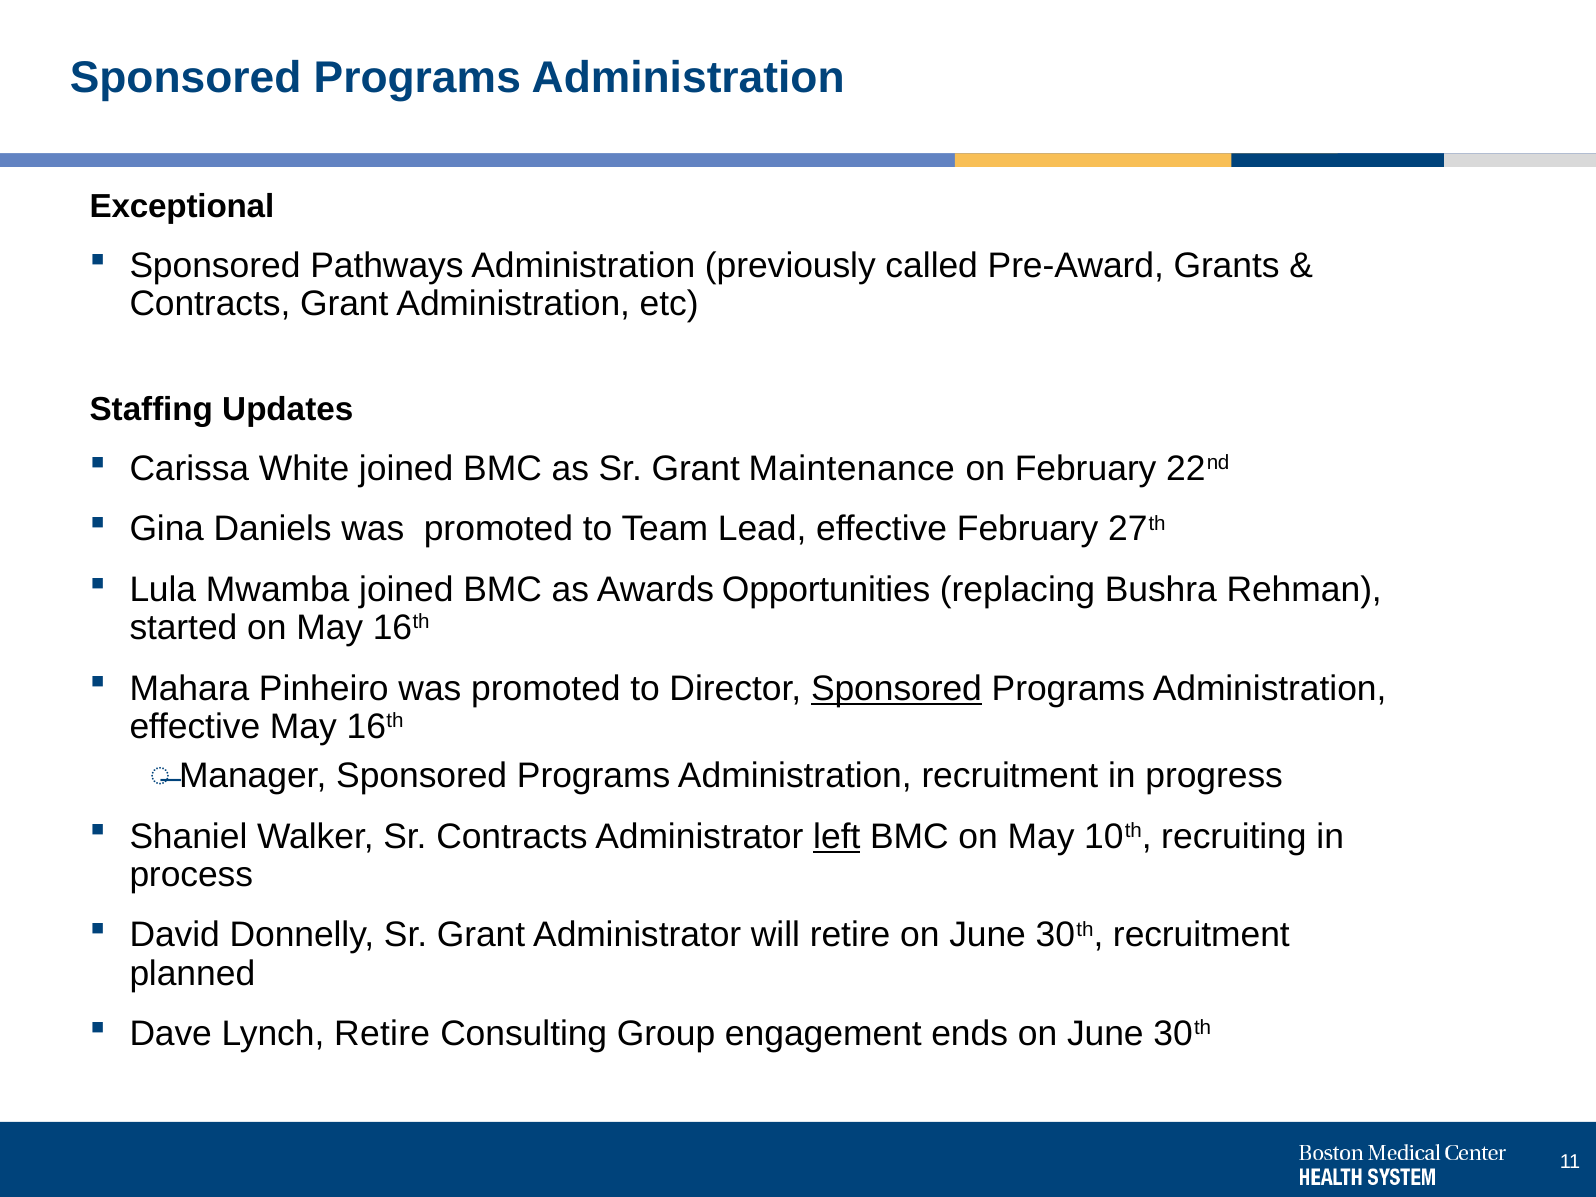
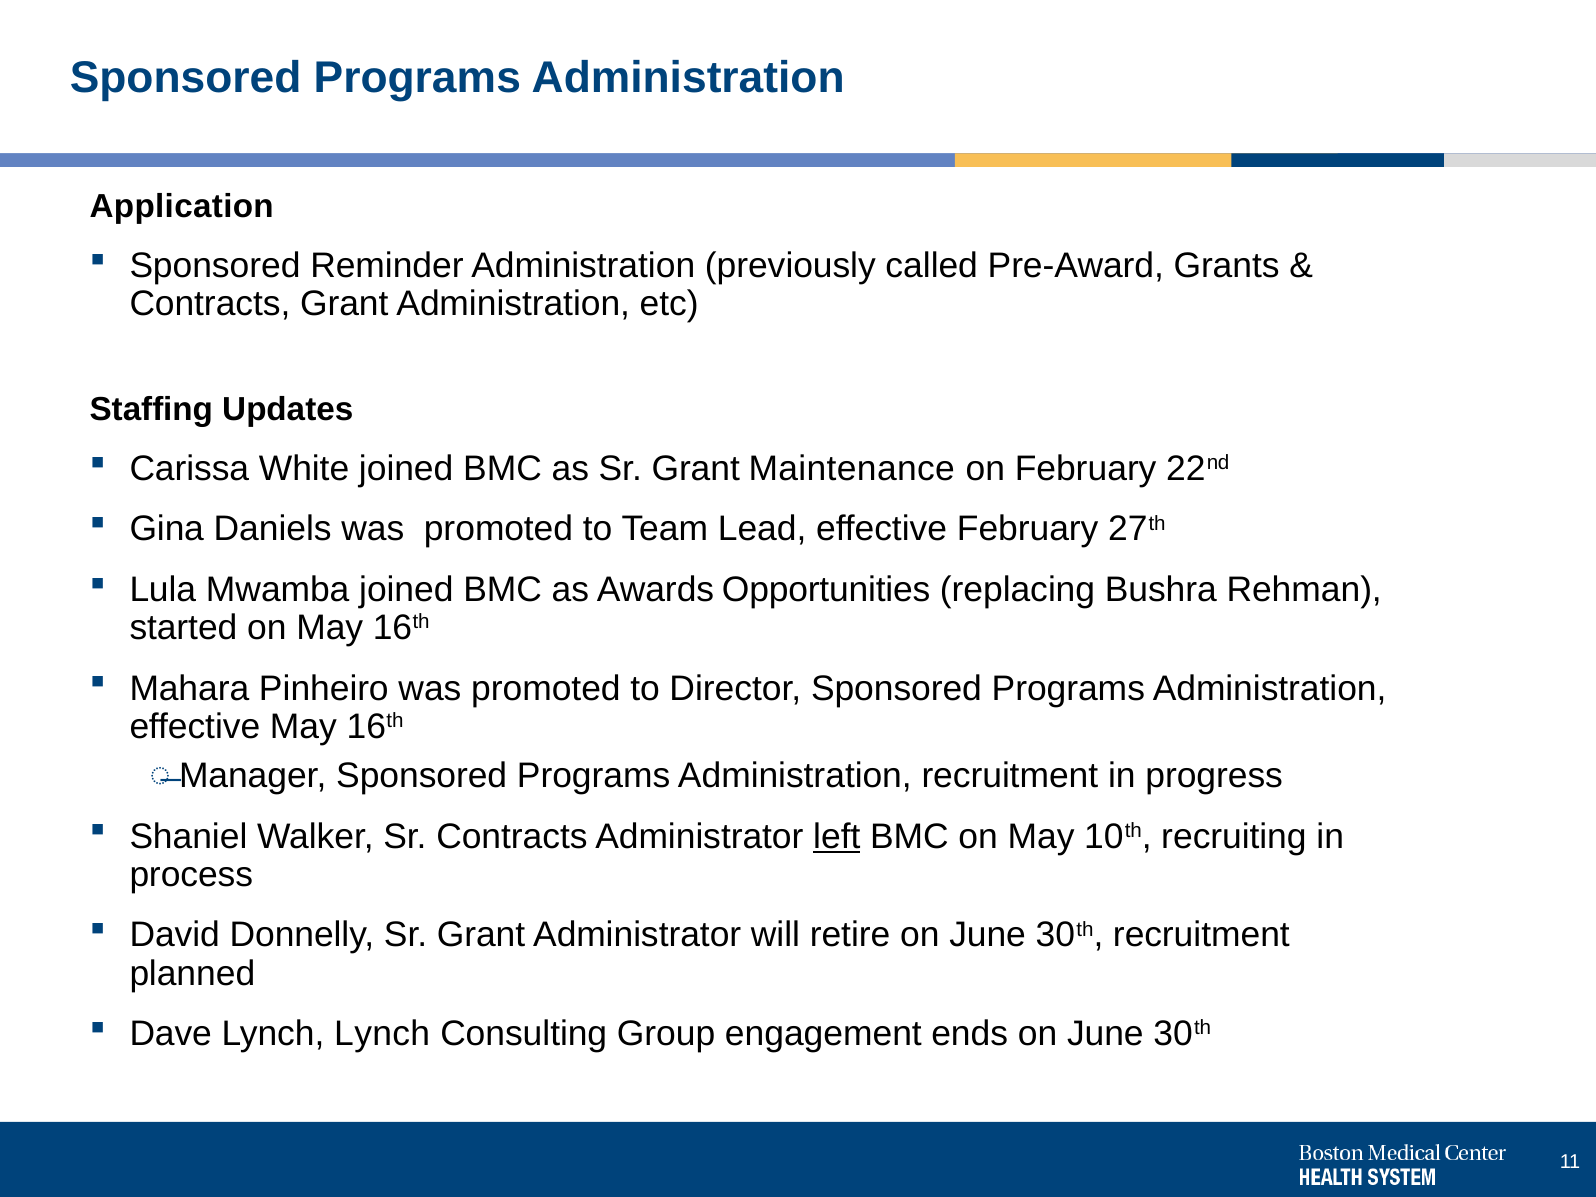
Exceptional: Exceptional -> Application
Pathways: Pathways -> Reminder
Sponsored at (896, 688) underline: present -> none
Lynch Retire: Retire -> Lynch
